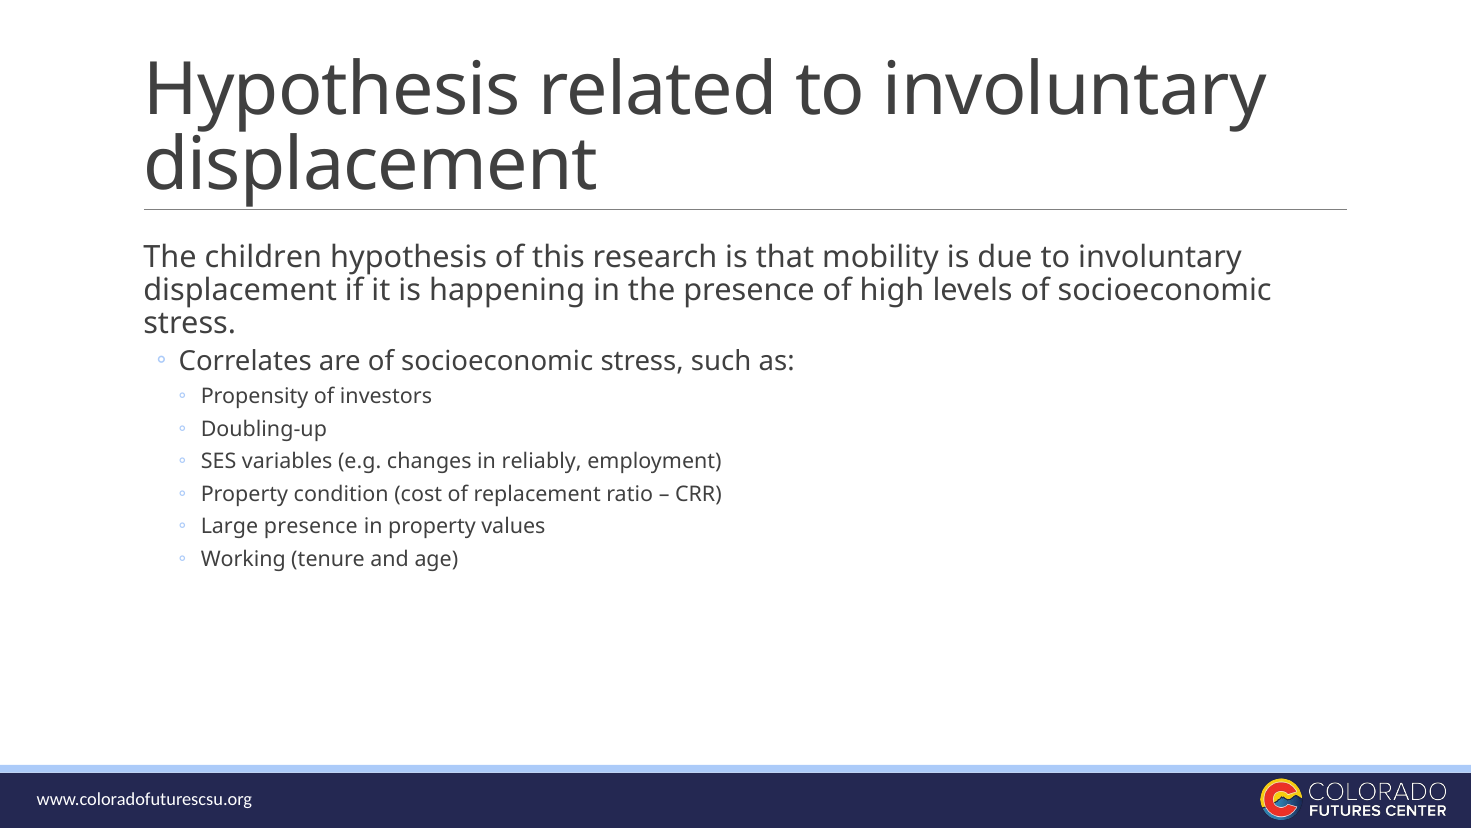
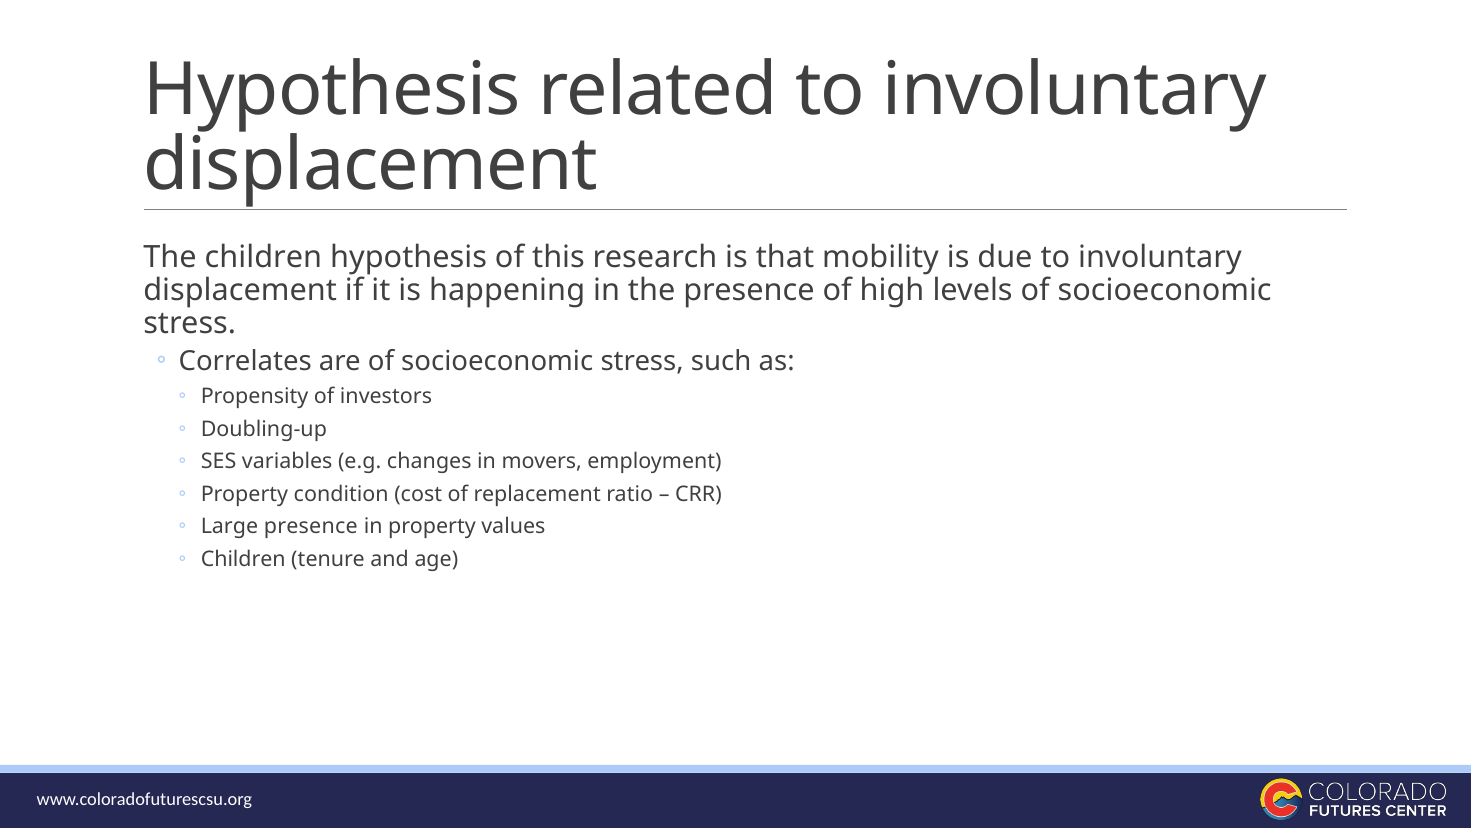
reliably: reliably -> movers
Working at (243, 559): Working -> Children
